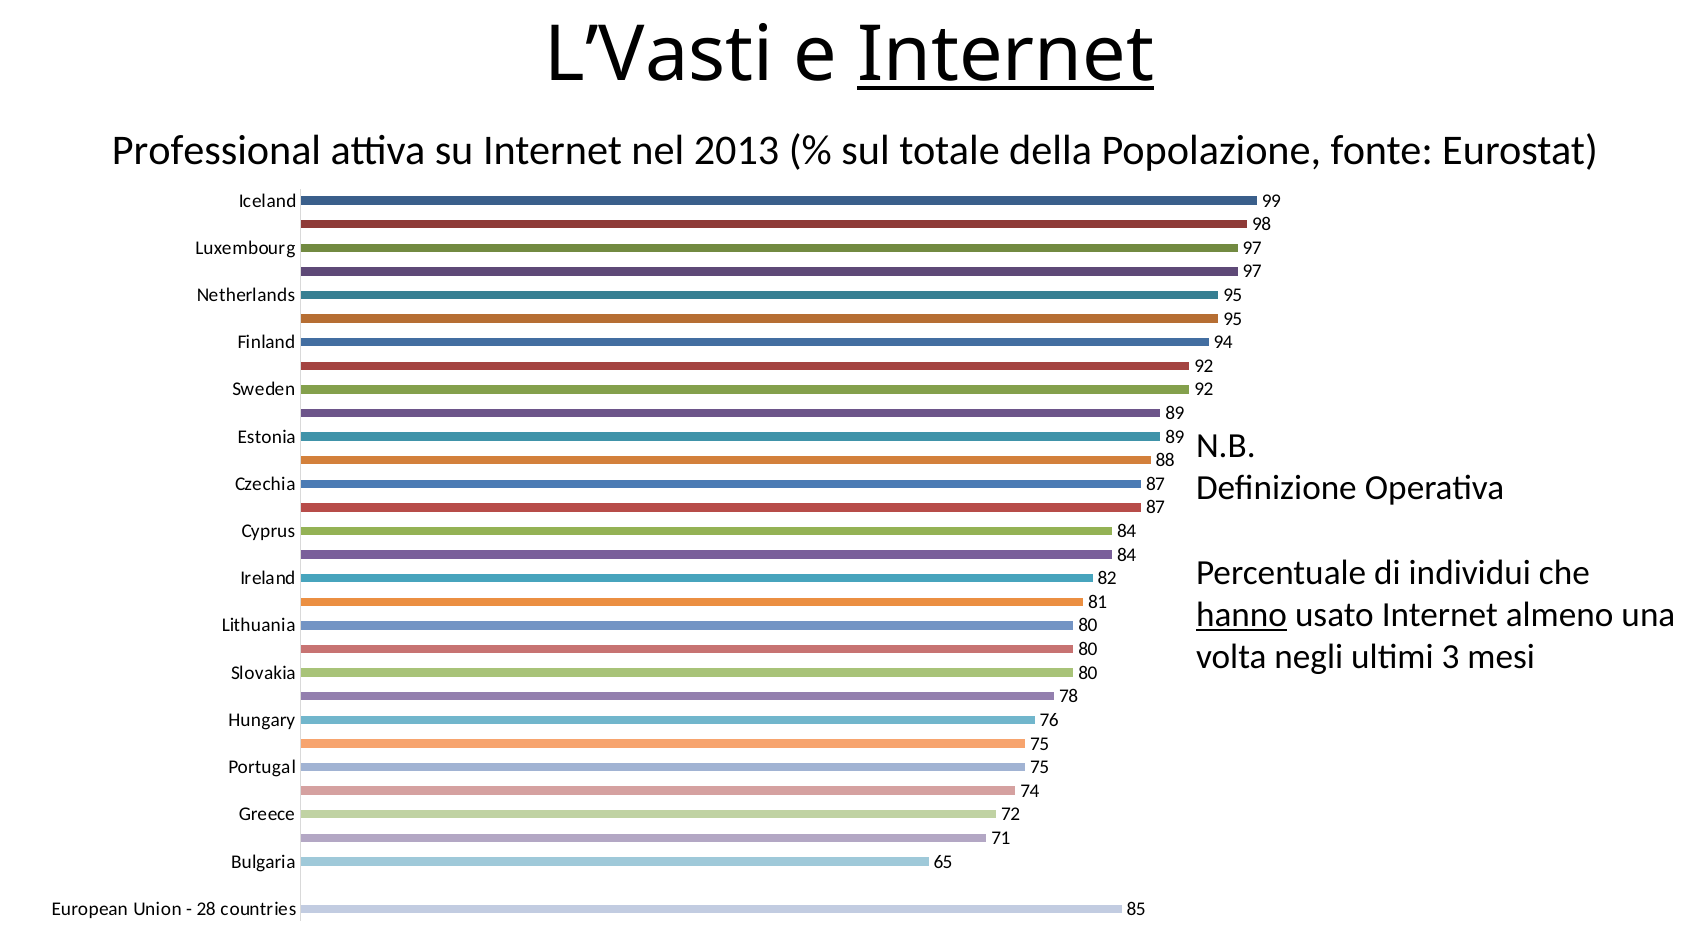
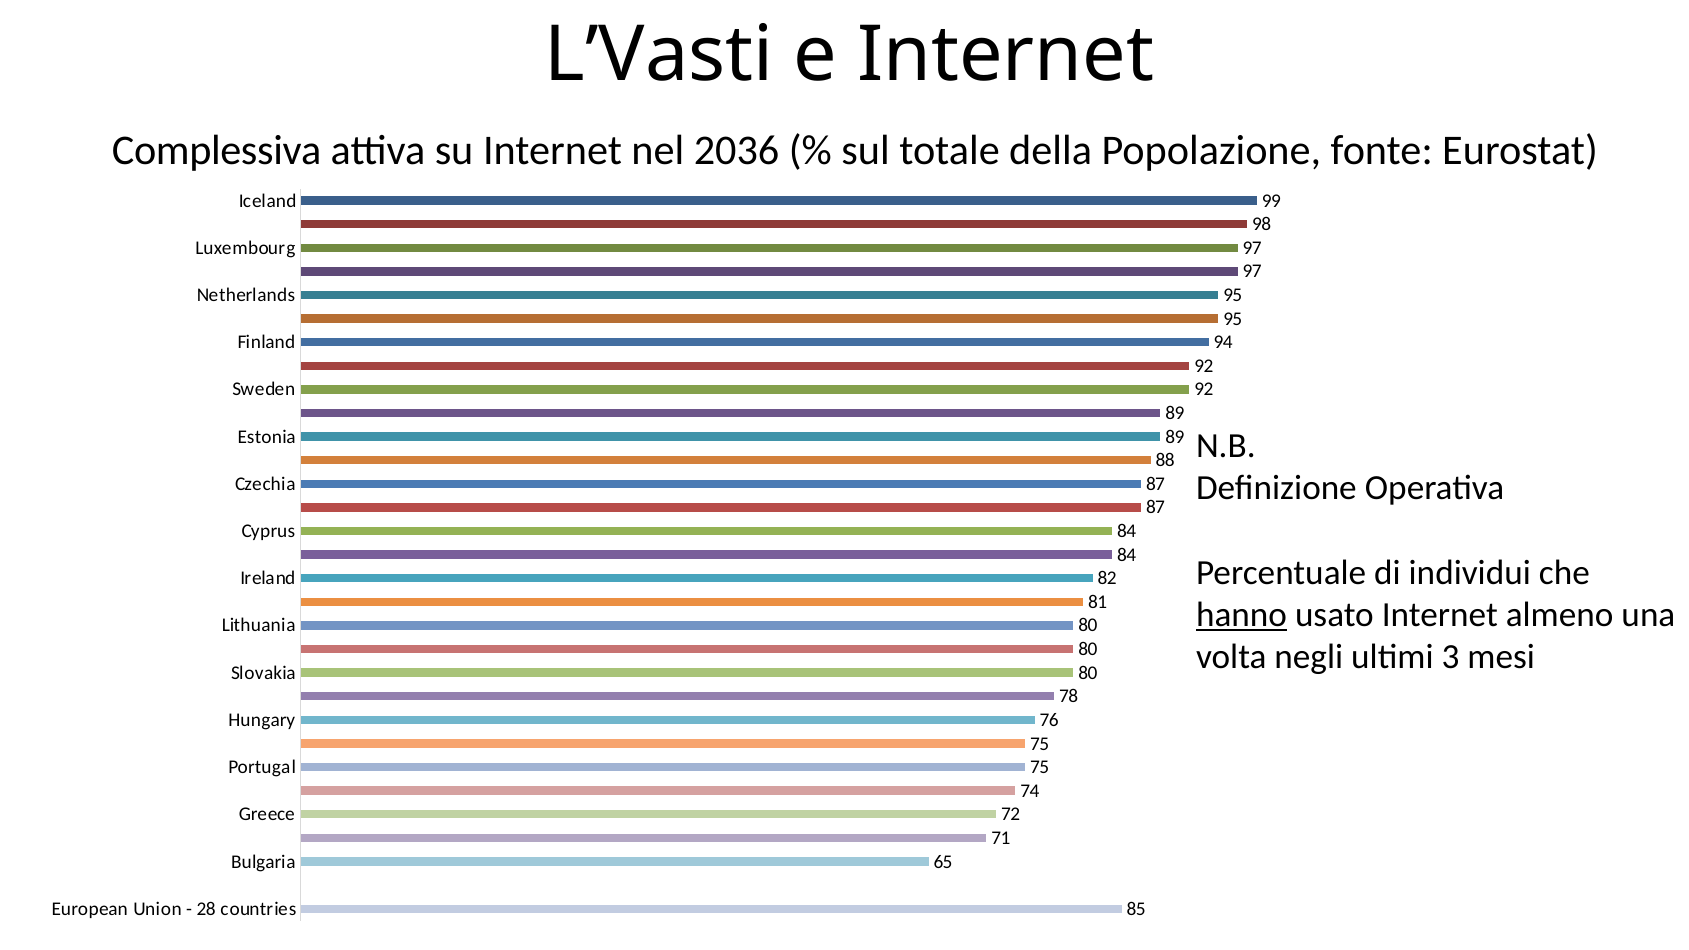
Internet at (1006, 55) underline: present -> none
Professional: Professional -> Complessiva
2013: 2013 -> 2036
